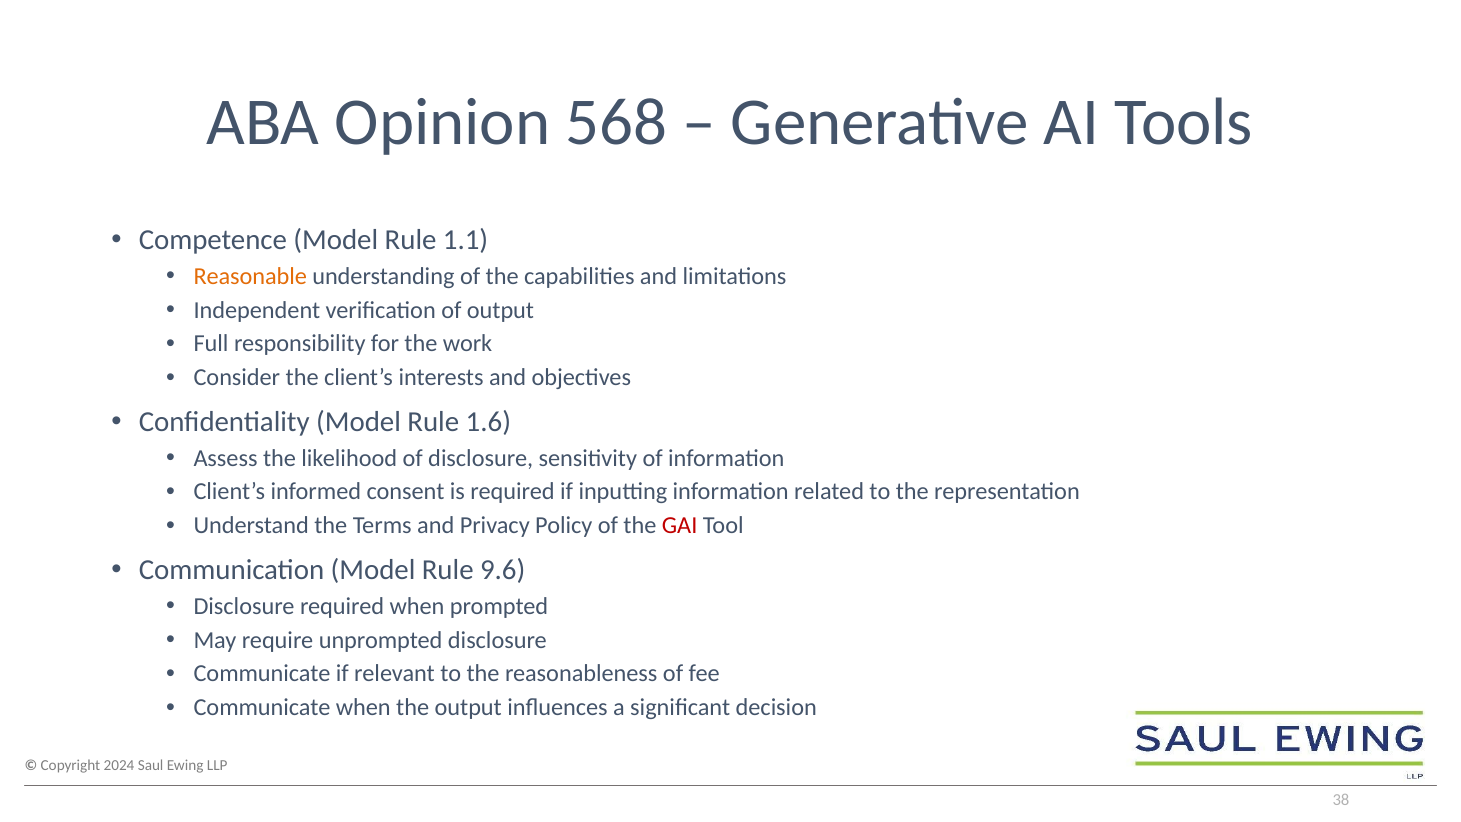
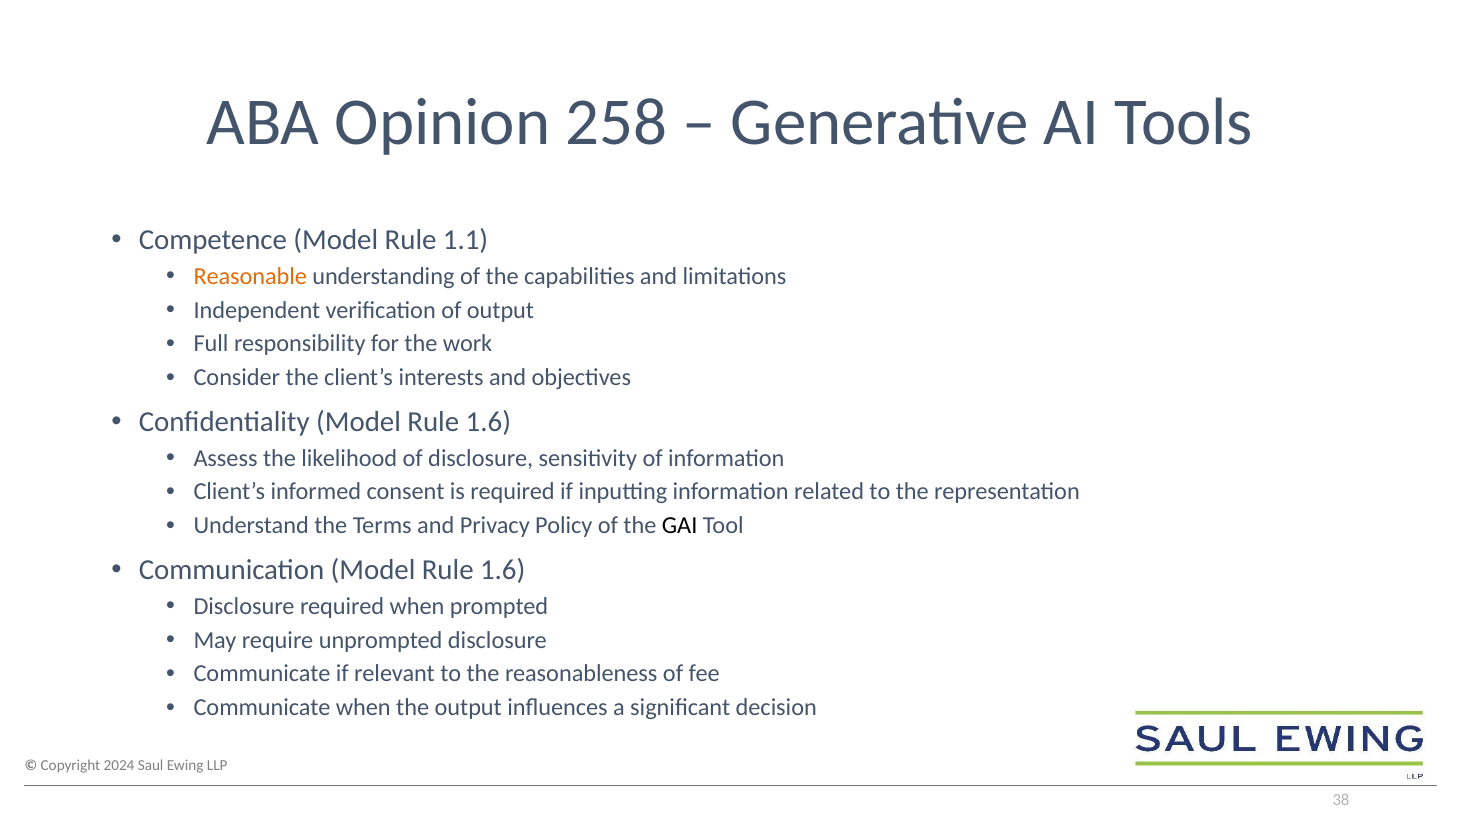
568: 568 -> 258
GAI colour: red -> black
Communication Model Rule 9.6: 9.6 -> 1.6
